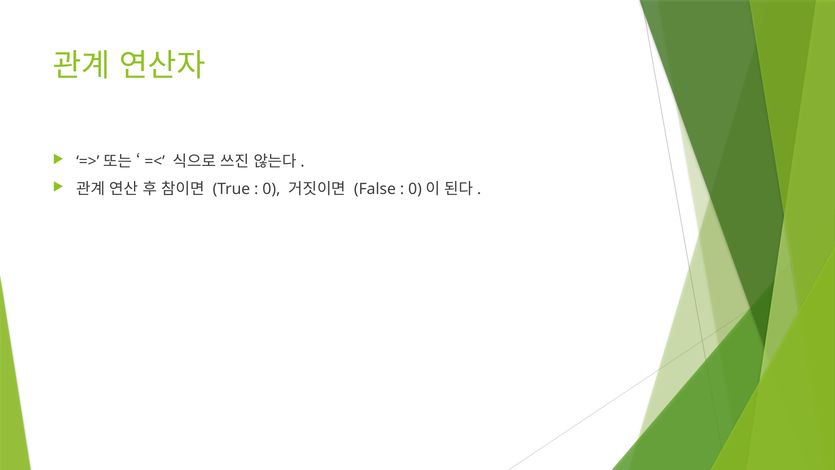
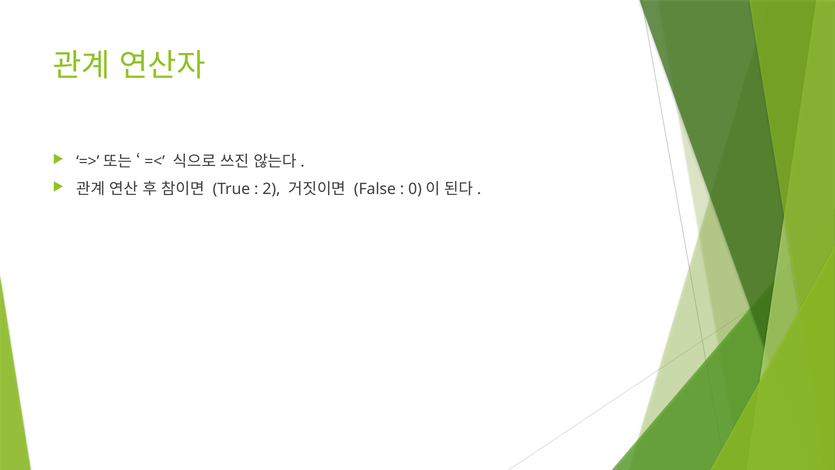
0: 0 -> 2
